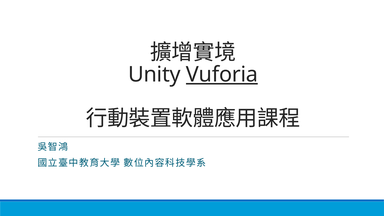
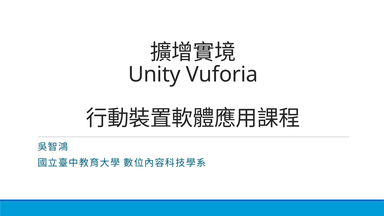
Vuforia underline: present -> none
